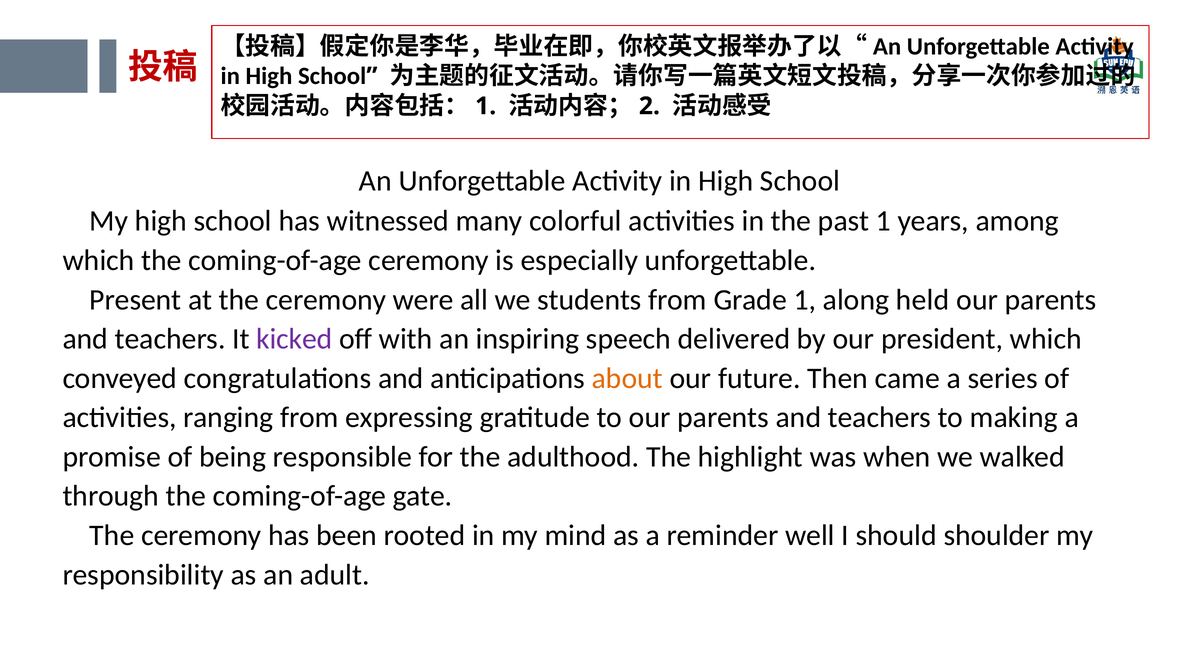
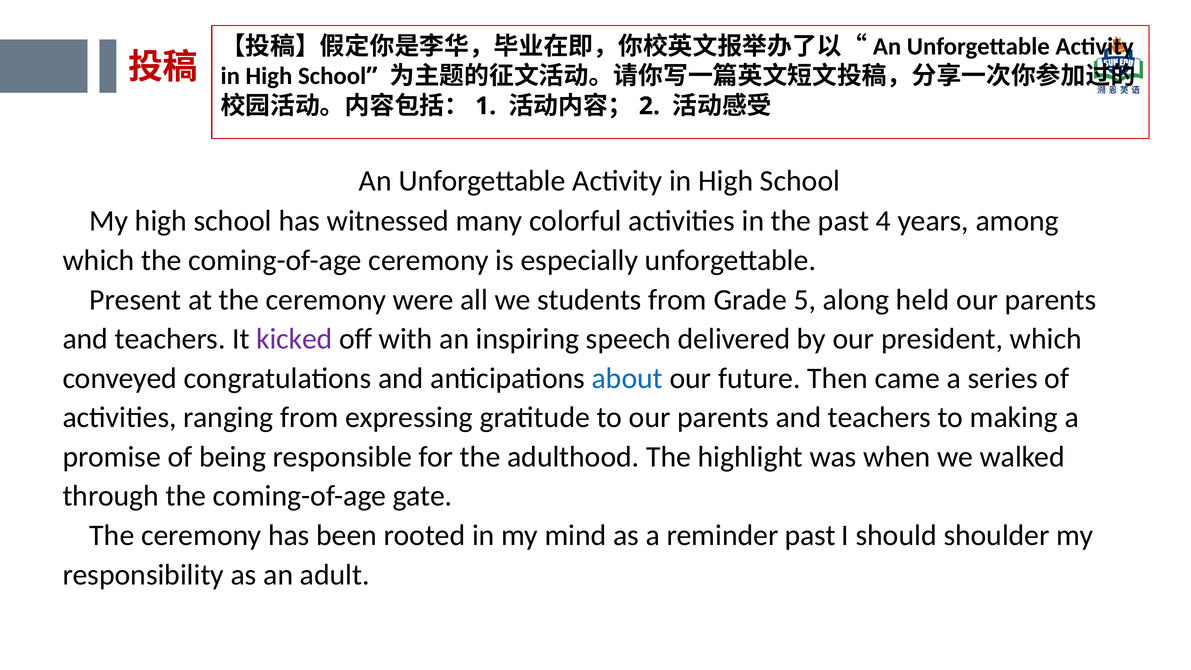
past 1: 1 -> 4
Grade 1: 1 -> 5
about colour: orange -> blue
reminder well: well -> past
